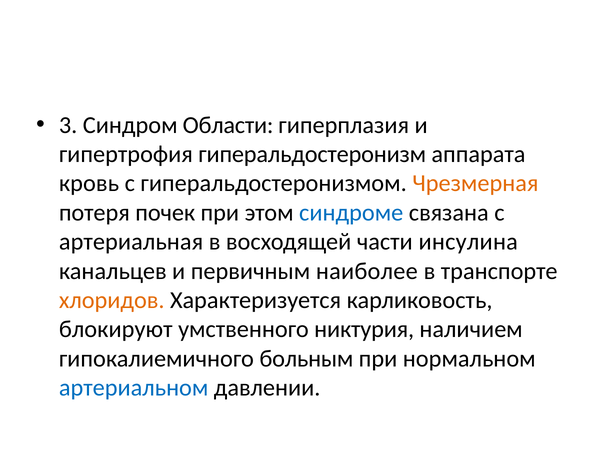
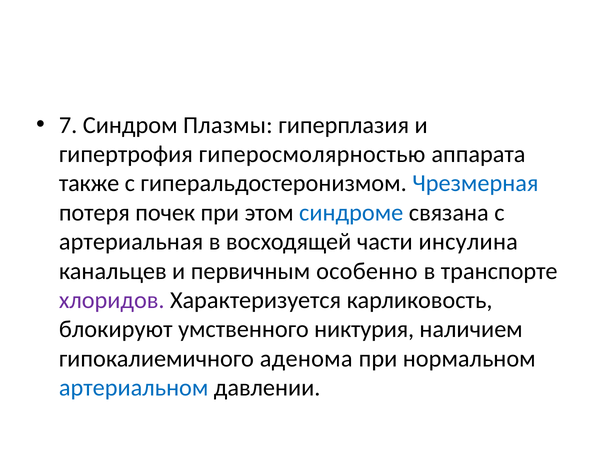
3: 3 -> 7
Области: Области -> Плазмы
гиперальдостеронизм: гиперальдостеронизм -> гиперосмолярностью
кровь: кровь -> также
Чрезмерная colour: orange -> blue
наиболее: наиболее -> особенно
хлоридов colour: orange -> purple
больным: больным -> аденома
